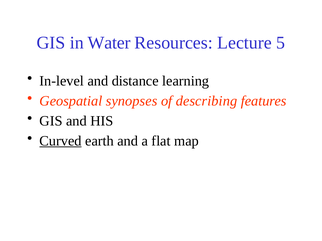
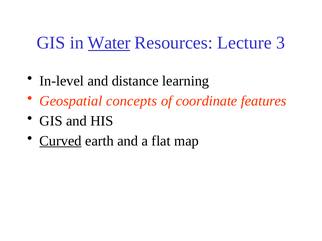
Water underline: none -> present
5: 5 -> 3
synopses: synopses -> concepts
describing: describing -> coordinate
